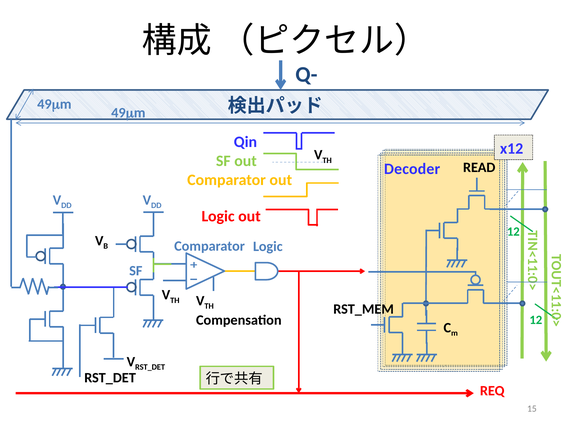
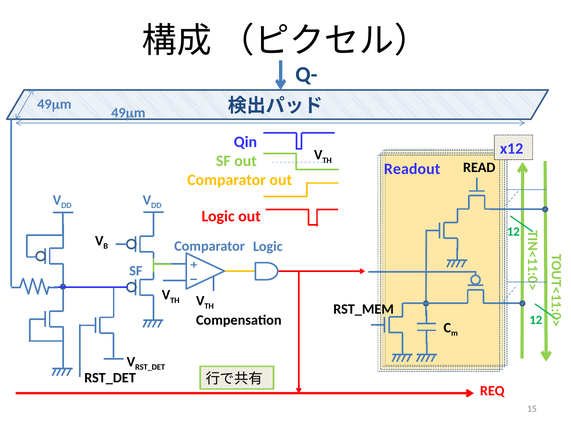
Decoder: Decoder -> Readout
